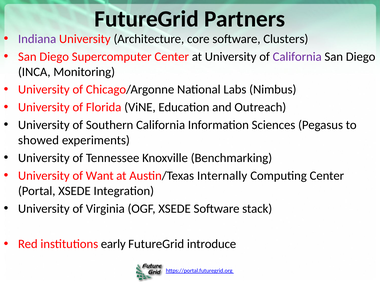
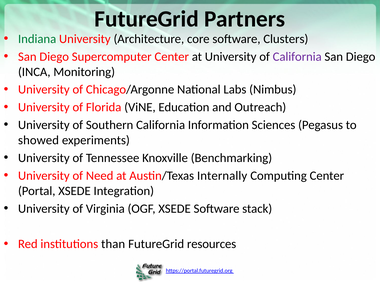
Indiana colour: purple -> green
Want: Want -> Need
early: early -> than
introduce: introduce -> resources
